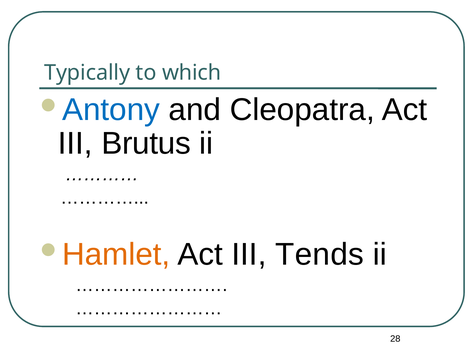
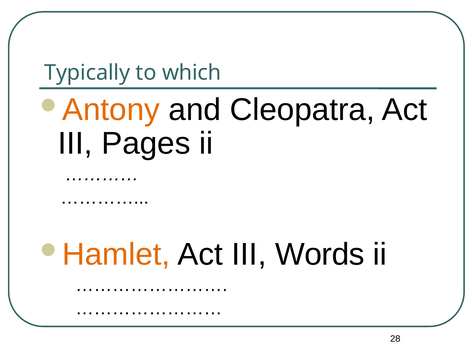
Antony colour: blue -> orange
Brutus: Brutus -> Pages
Tends: Tends -> Words
